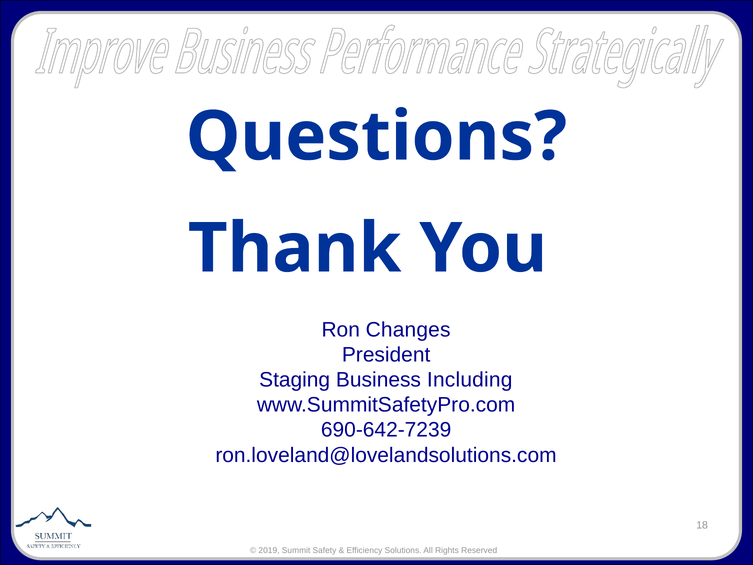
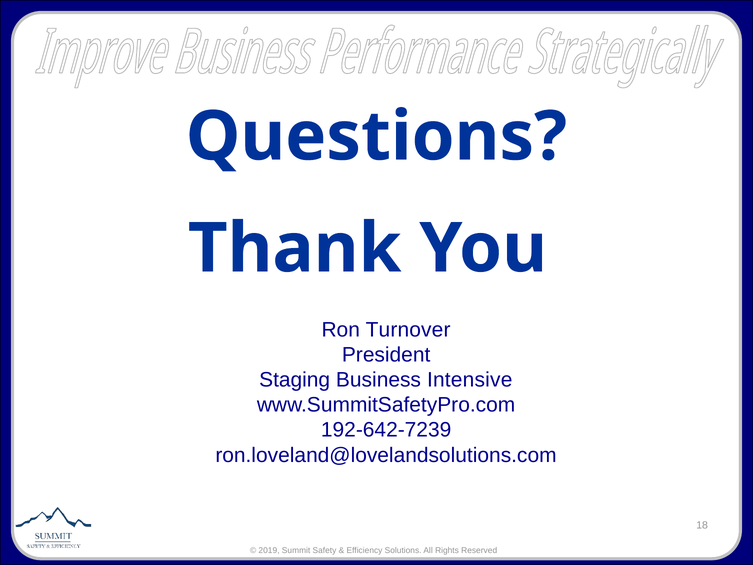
Changes: Changes -> Turnover
Including: Including -> Intensive
690-642-7239: 690-642-7239 -> 192-642-7239
